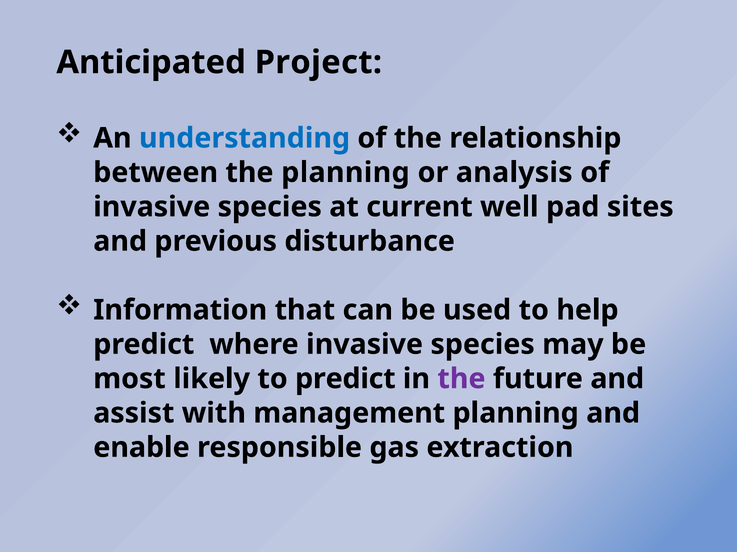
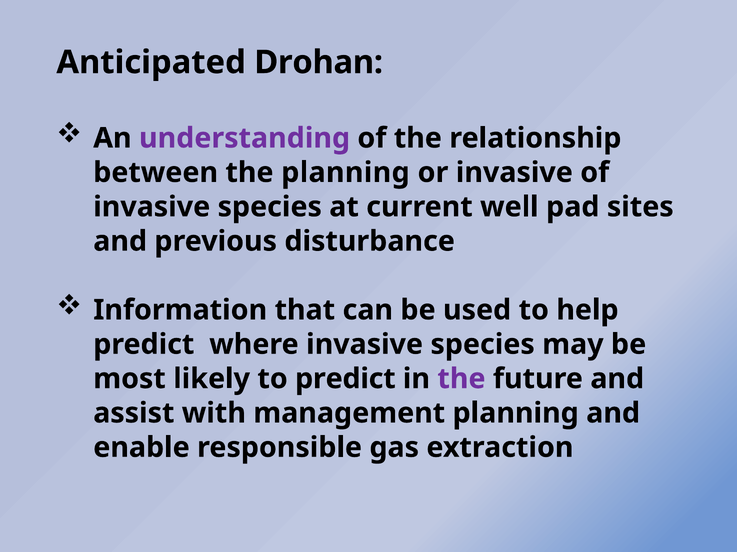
Project: Project -> Drohan
understanding colour: blue -> purple
or analysis: analysis -> invasive
